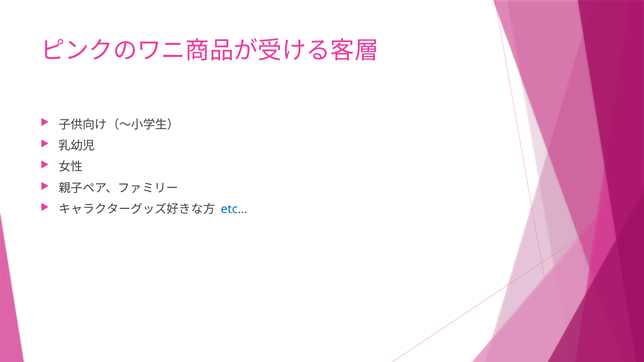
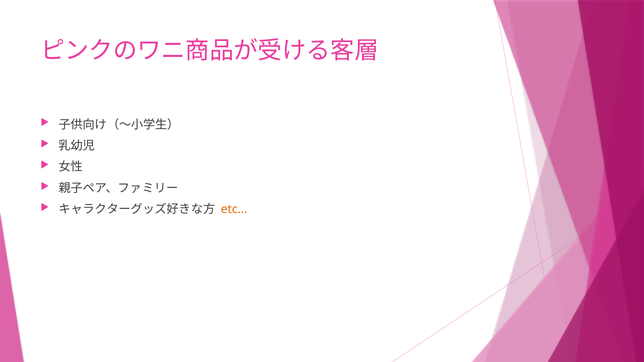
etc colour: blue -> orange
